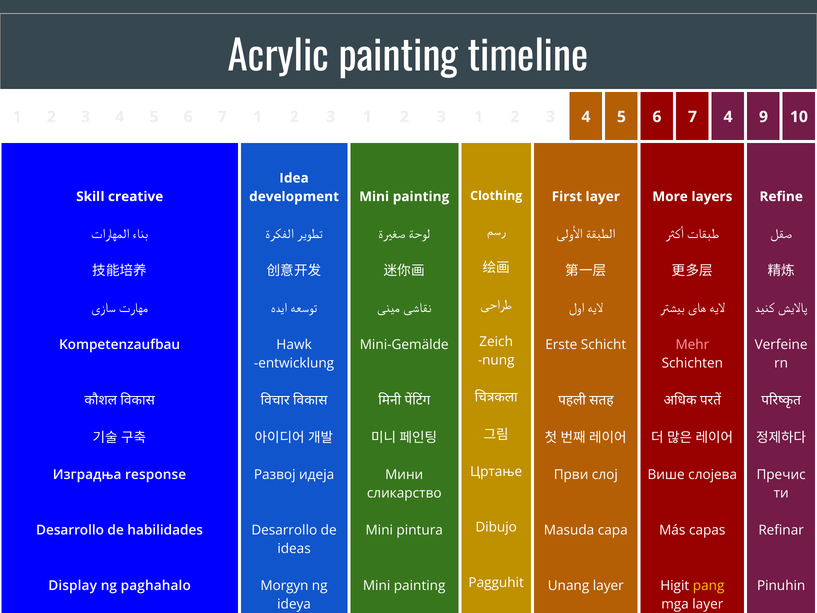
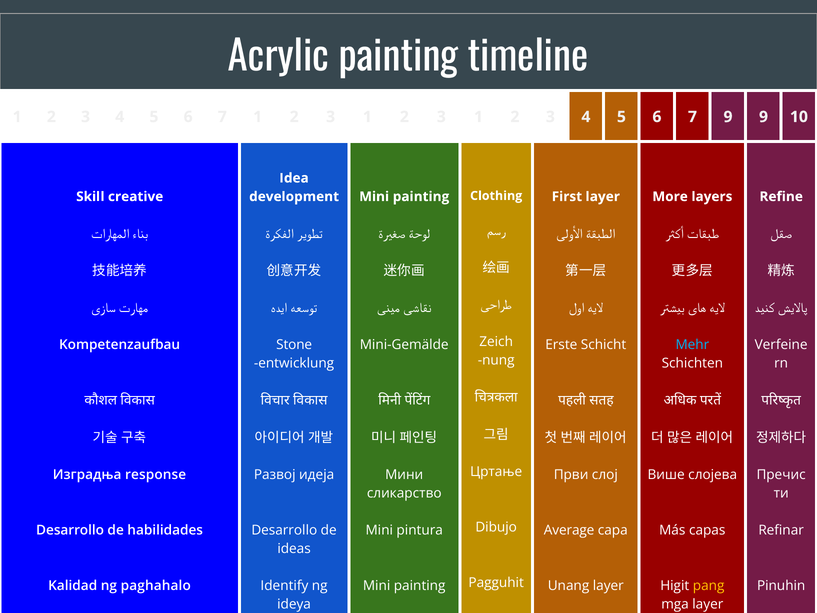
7 4: 4 -> 9
Hawk: Hawk -> Stone
Mehr colour: pink -> light blue
Masuda: Masuda -> Average
Display: Display -> Kalidad
Morgyn: Morgyn -> Identify
